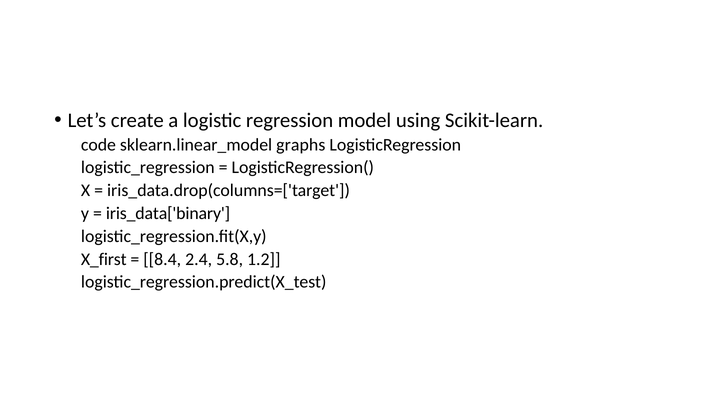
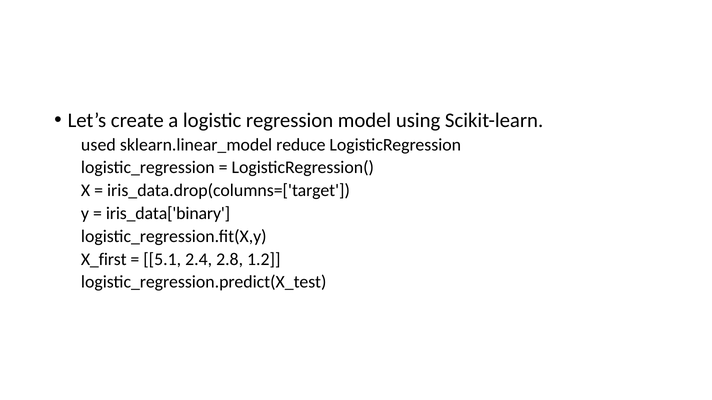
code: code -> used
graphs: graphs -> reduce
8.4: 8.4 -> 5.1
5.8: 5.8 -> 2.8
